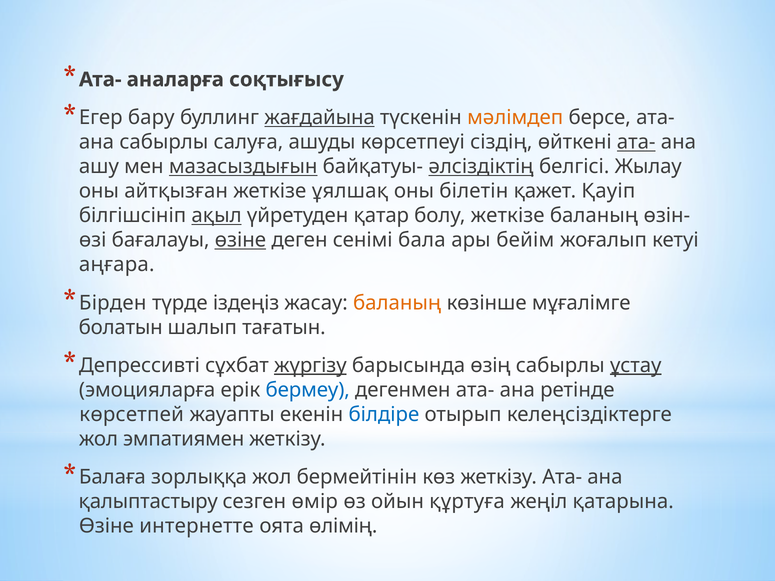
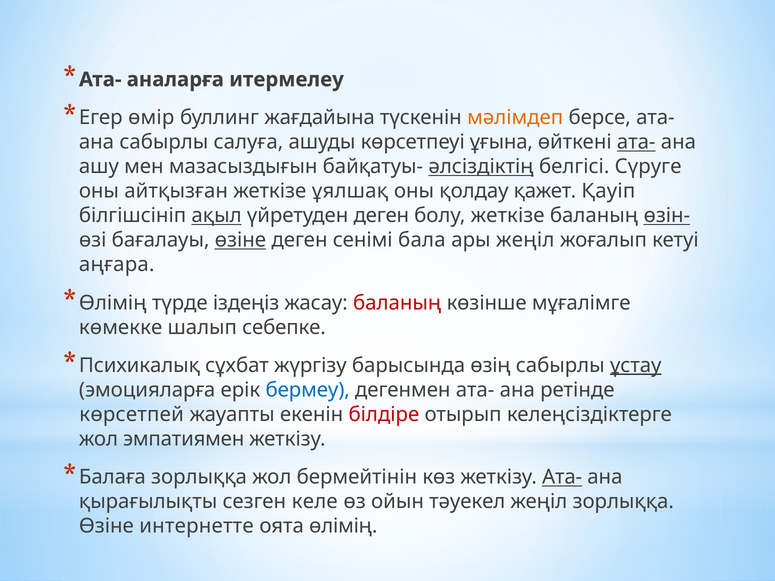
соқтығысу: соқтығысу -> итермелеу
бару: бару -> өмір
жағдайына underline: present -> none
сіздің: сіздің -> ұғына
мазасыздығын underline: present -> none
Жылау: Жылау -> Сүруге
білетін: білетін -> қолдау
үйретуден қатар: қатар -> деген
өзін- underline: none -> present
ары бейім: бейім -> жеңіл
Бірден at (113, 303): Бірден -> Өлімің
баланың at (397, 303) colour: orange -> red
болатын: болатын -> көмекке
тағатын: тағатын -> себепке
Депрессивті: Депрессивті -> Психикалық
жүргізу underline: present -> none
білдіре colour: blue -> red
Ата- at (562, 477) underline: none -> present
қалыптастыру: қалыптастыру -> қырағылықты
өмір: өмір -> келе
құртуға: құртуға -> тәуекел
жеңіл қатарына: қатарына -> зорлыққа
